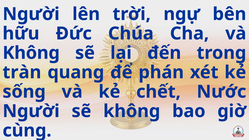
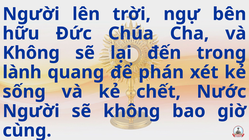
tràn: tràn -> lành
